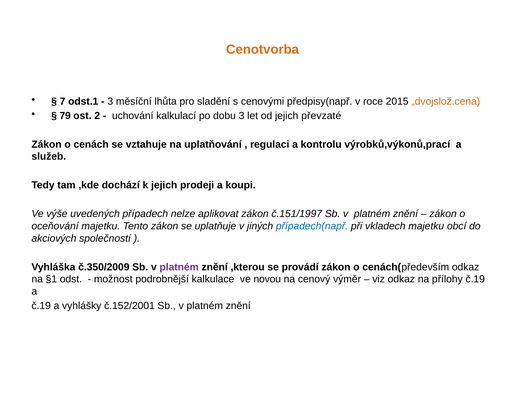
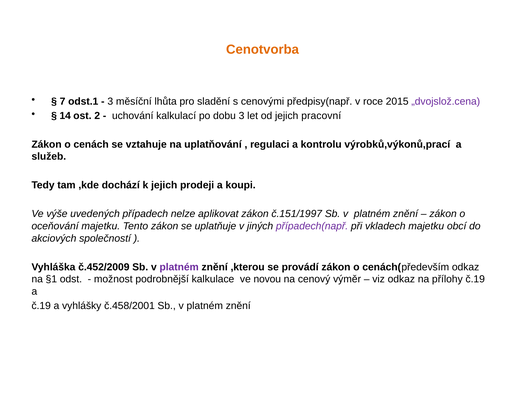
„dvojslož.cena colour: orange -> purple
79: 79 -> 14
převzaté: převzaté -> pracovní
případech(např colour: blue -> purple
č.350/2009: č.350/2009 -> č.452/2009
č.152/2001: č.152/2001 -> č.458/2001
